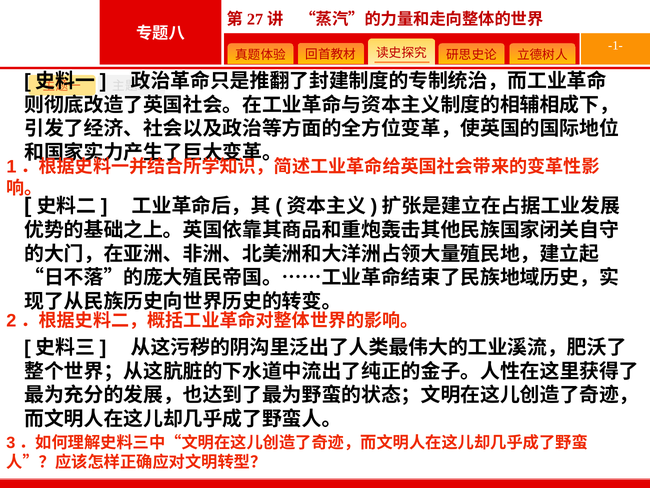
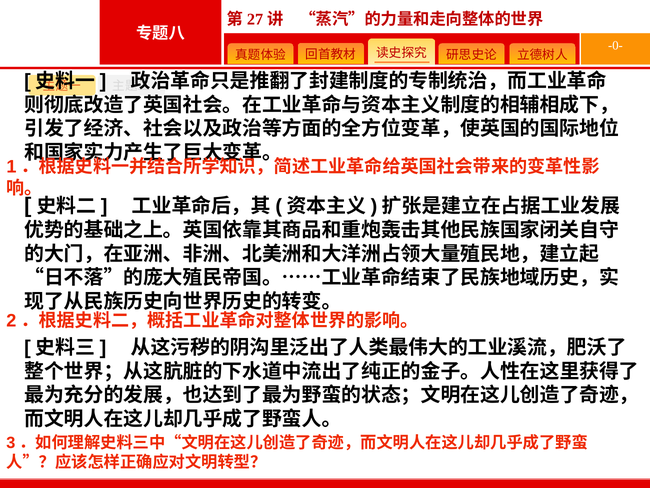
-1-: -1- -> -0-
